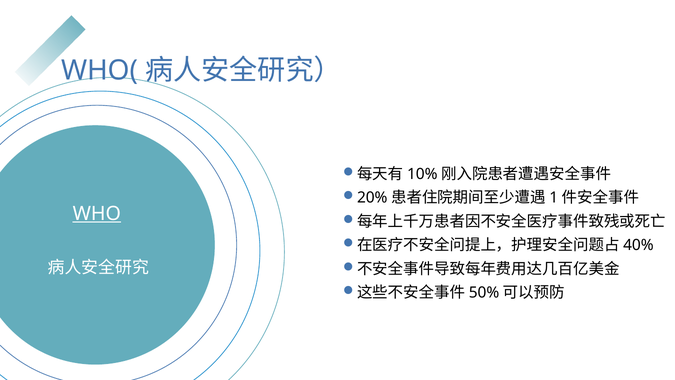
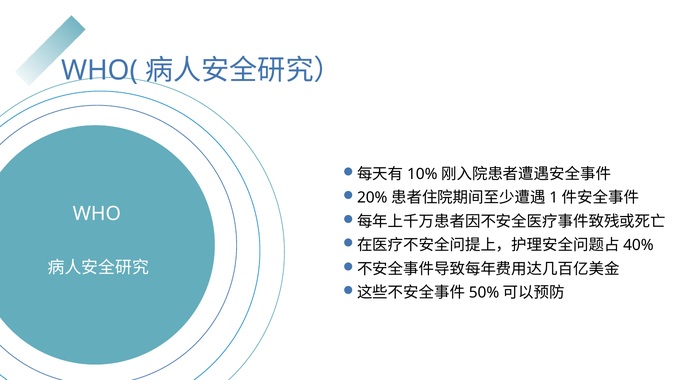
WHO underline: present -> none
